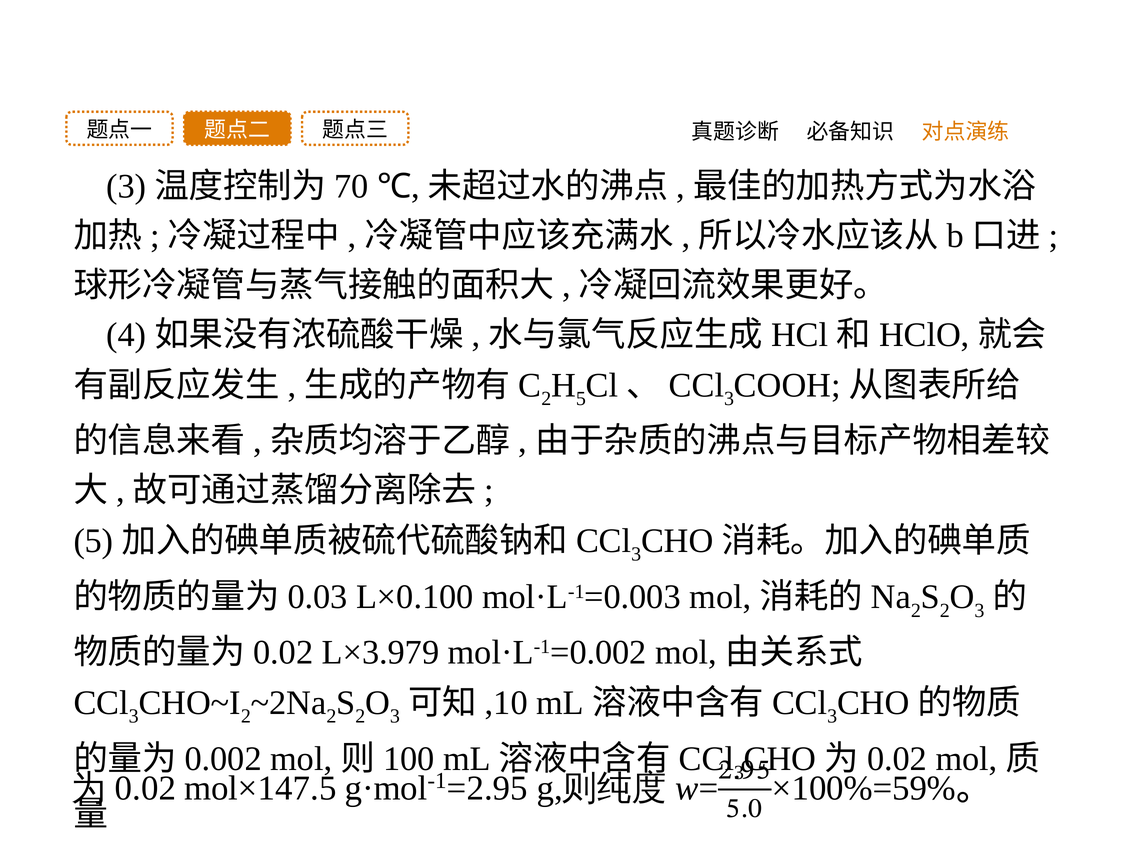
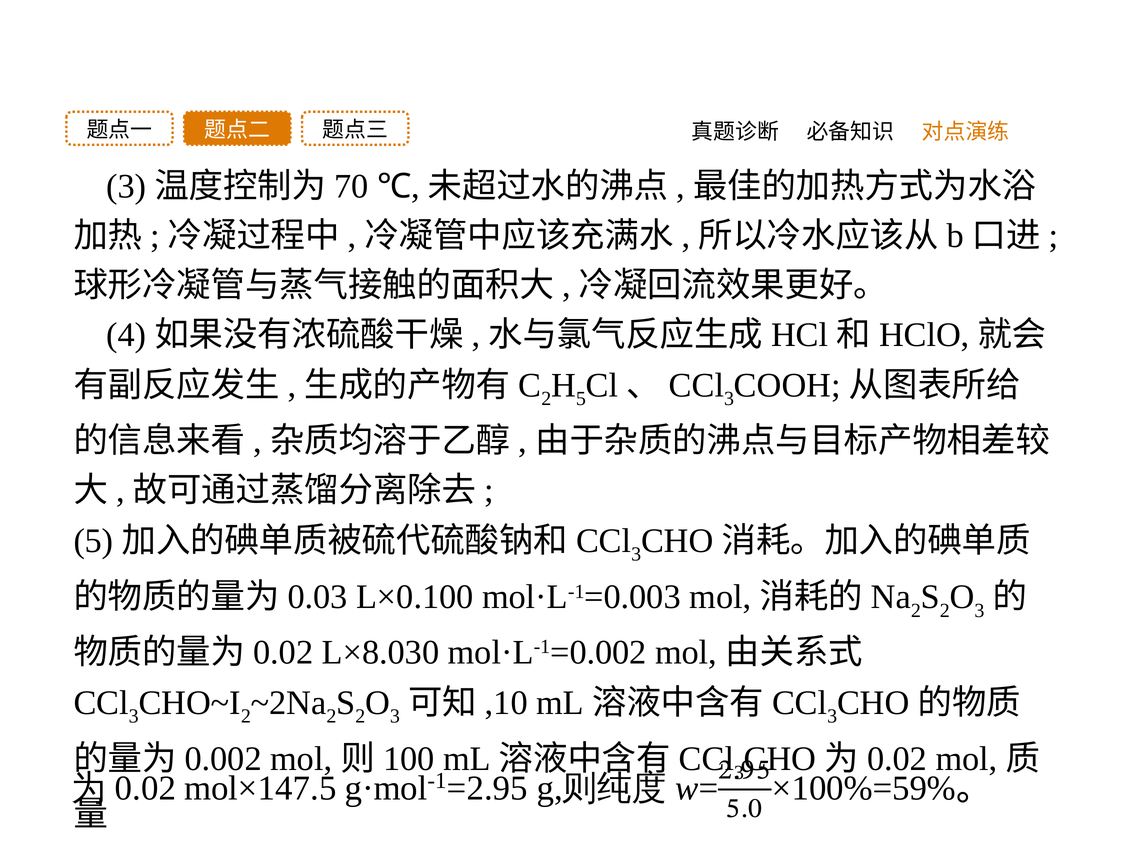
L×3.979: L×3.979 -> L×8.030
